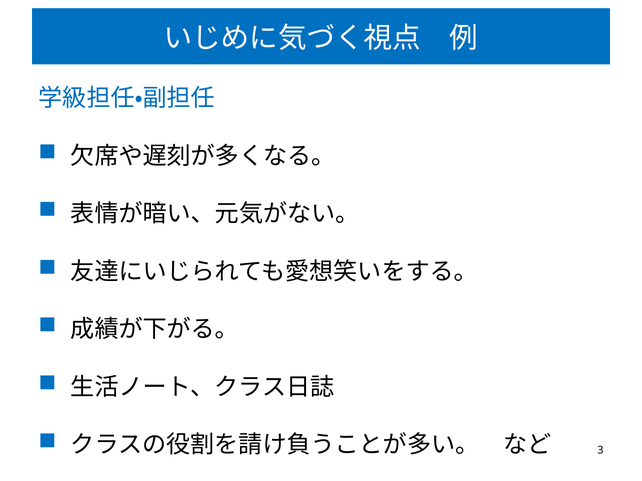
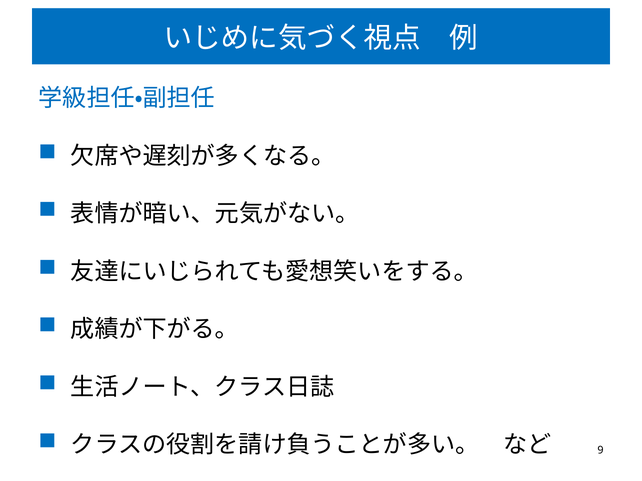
3: 3 -> 9
